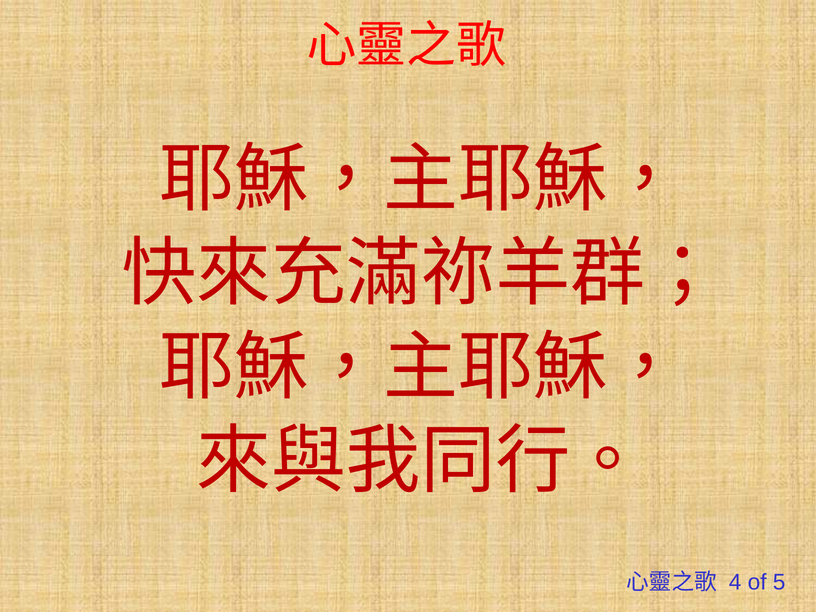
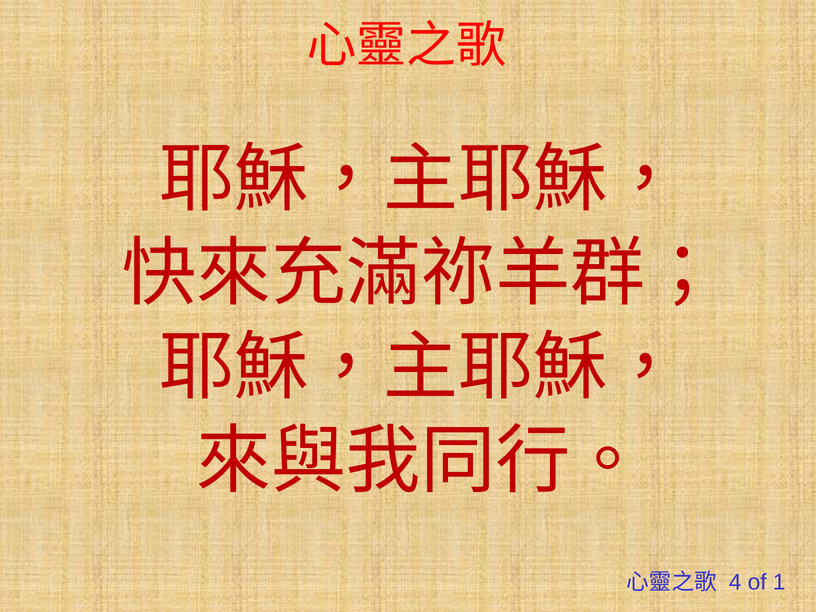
5: 5 -> 1
